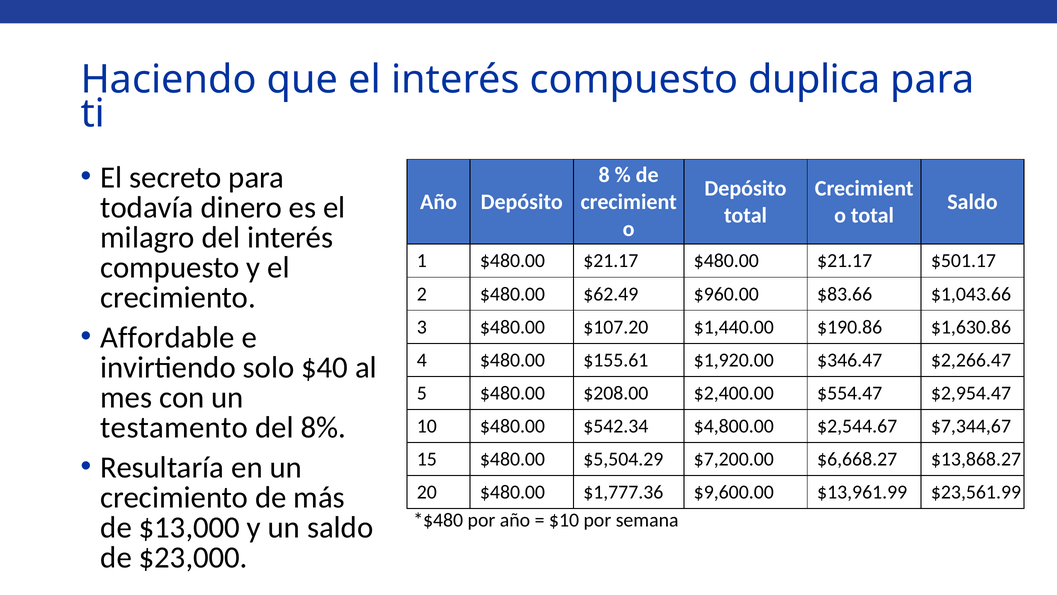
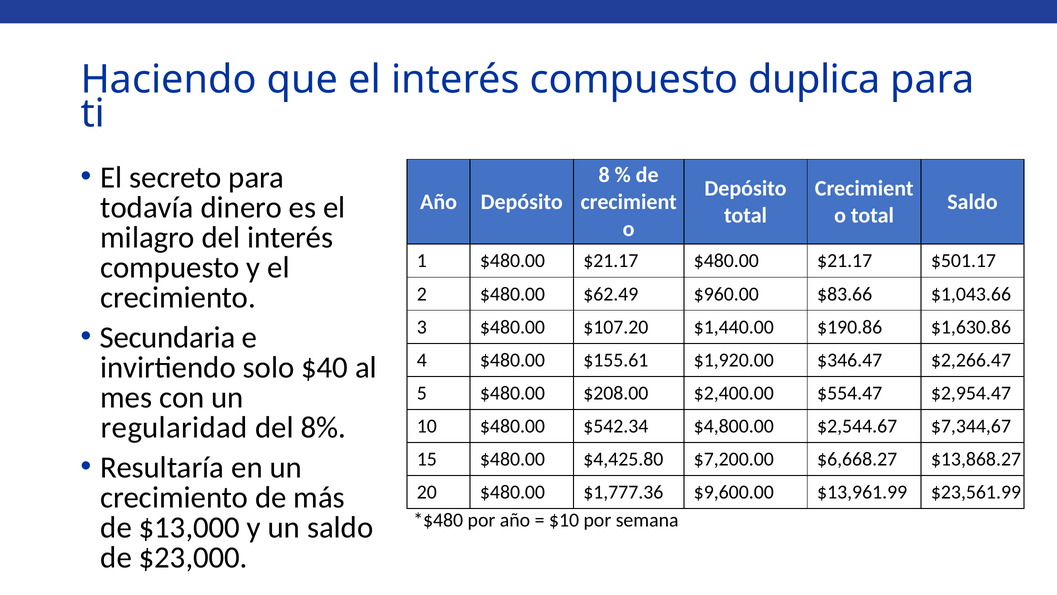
Affordable: Affordable -> Secundaria
testamento: testamento -> regularidad
$5,504.29: $5,504.29 -> $4,425.80
